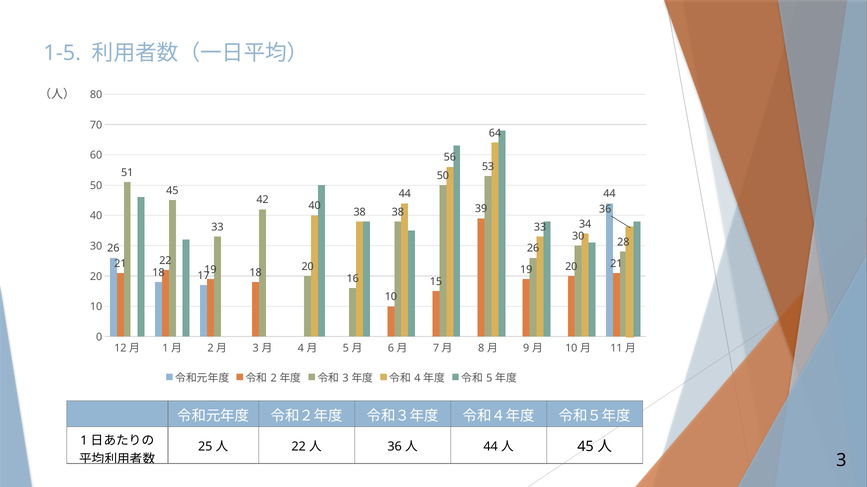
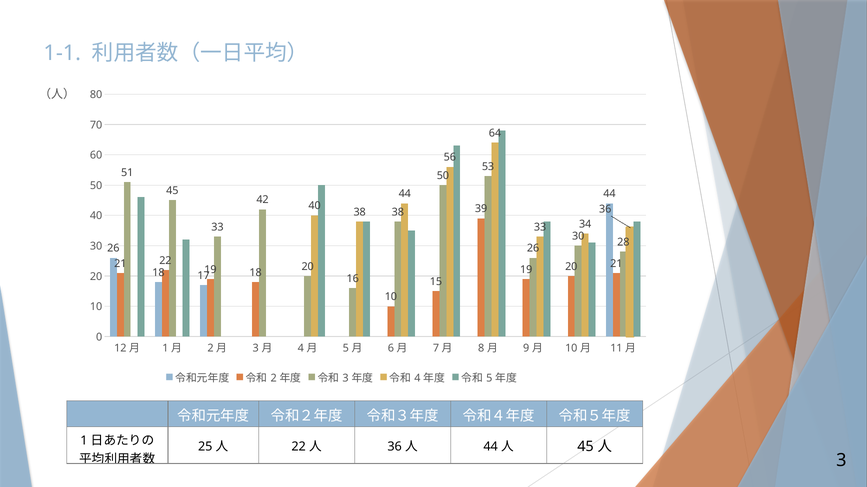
1-5: 1-5 -> 1-1
